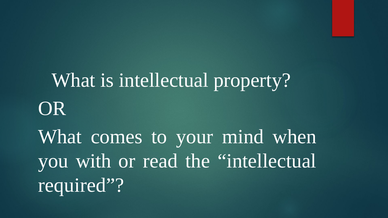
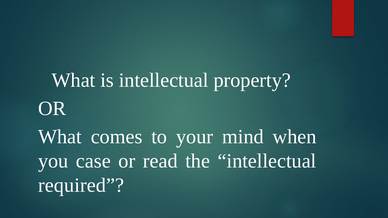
with: with -> case
